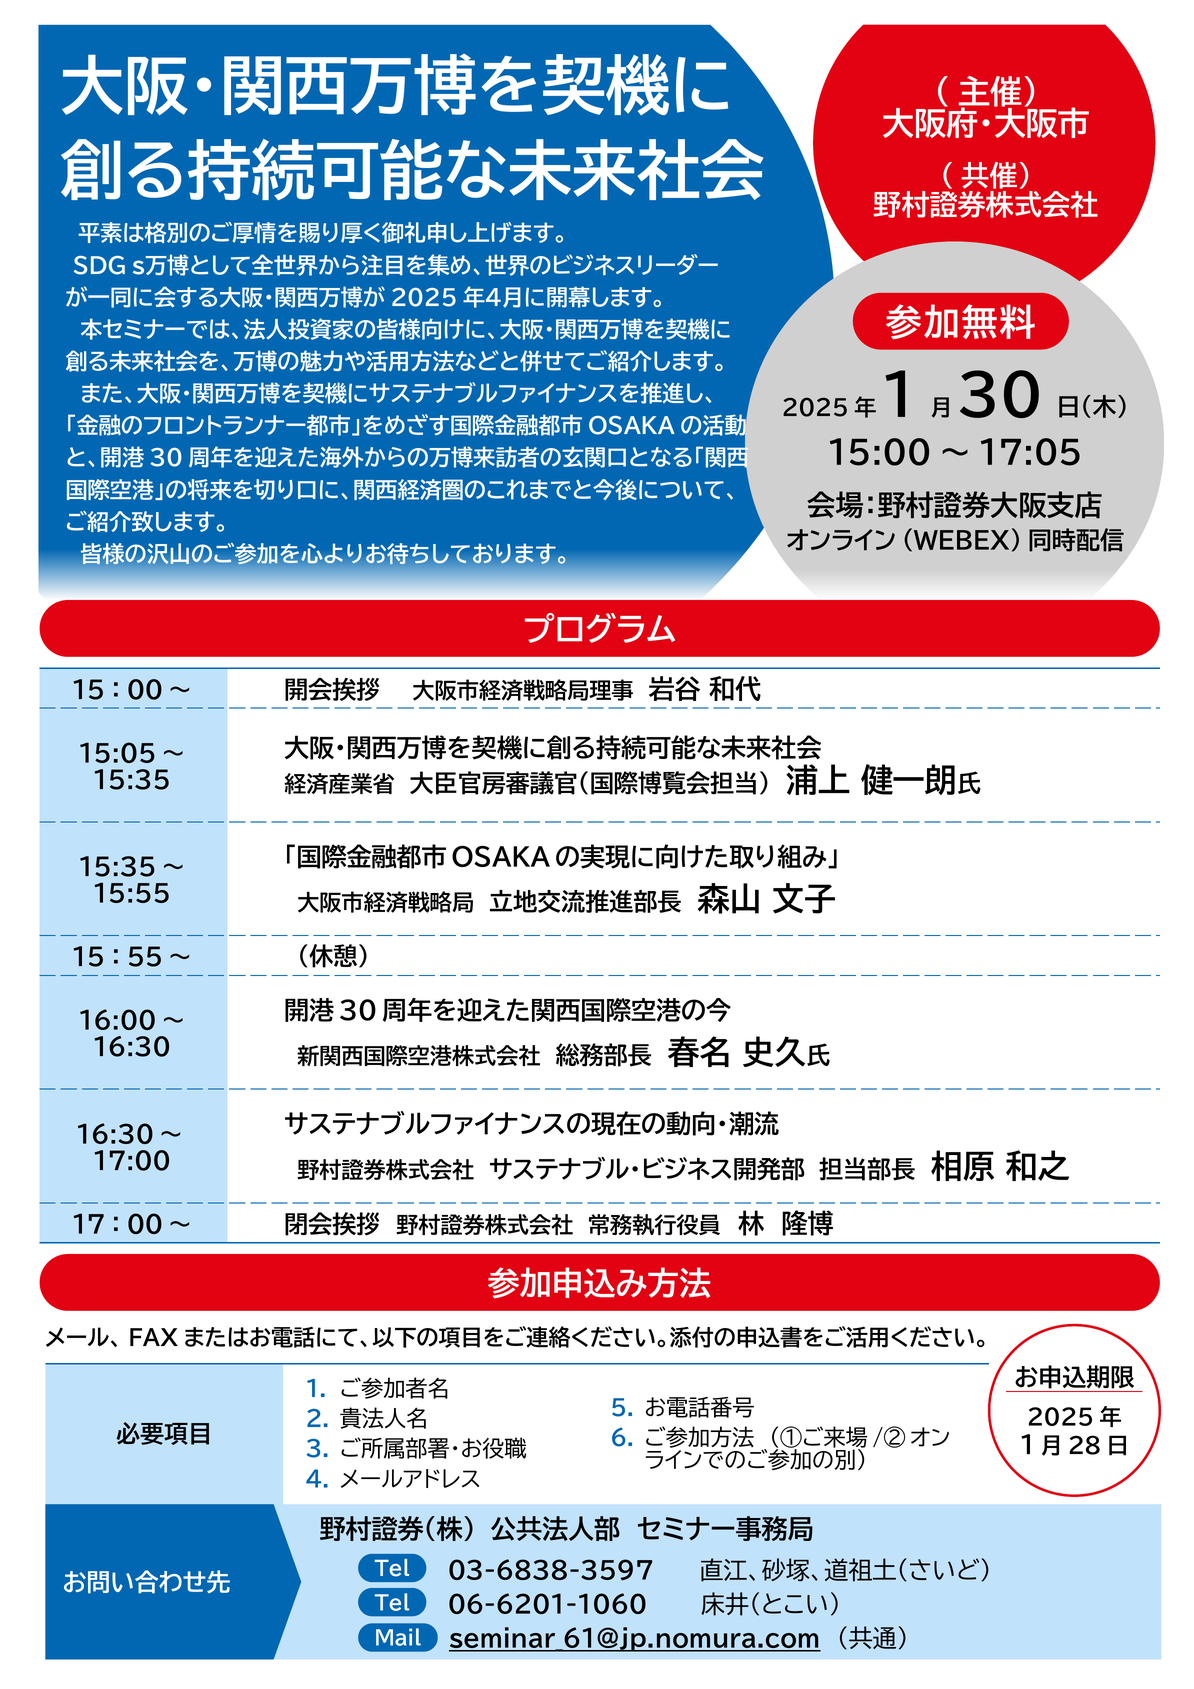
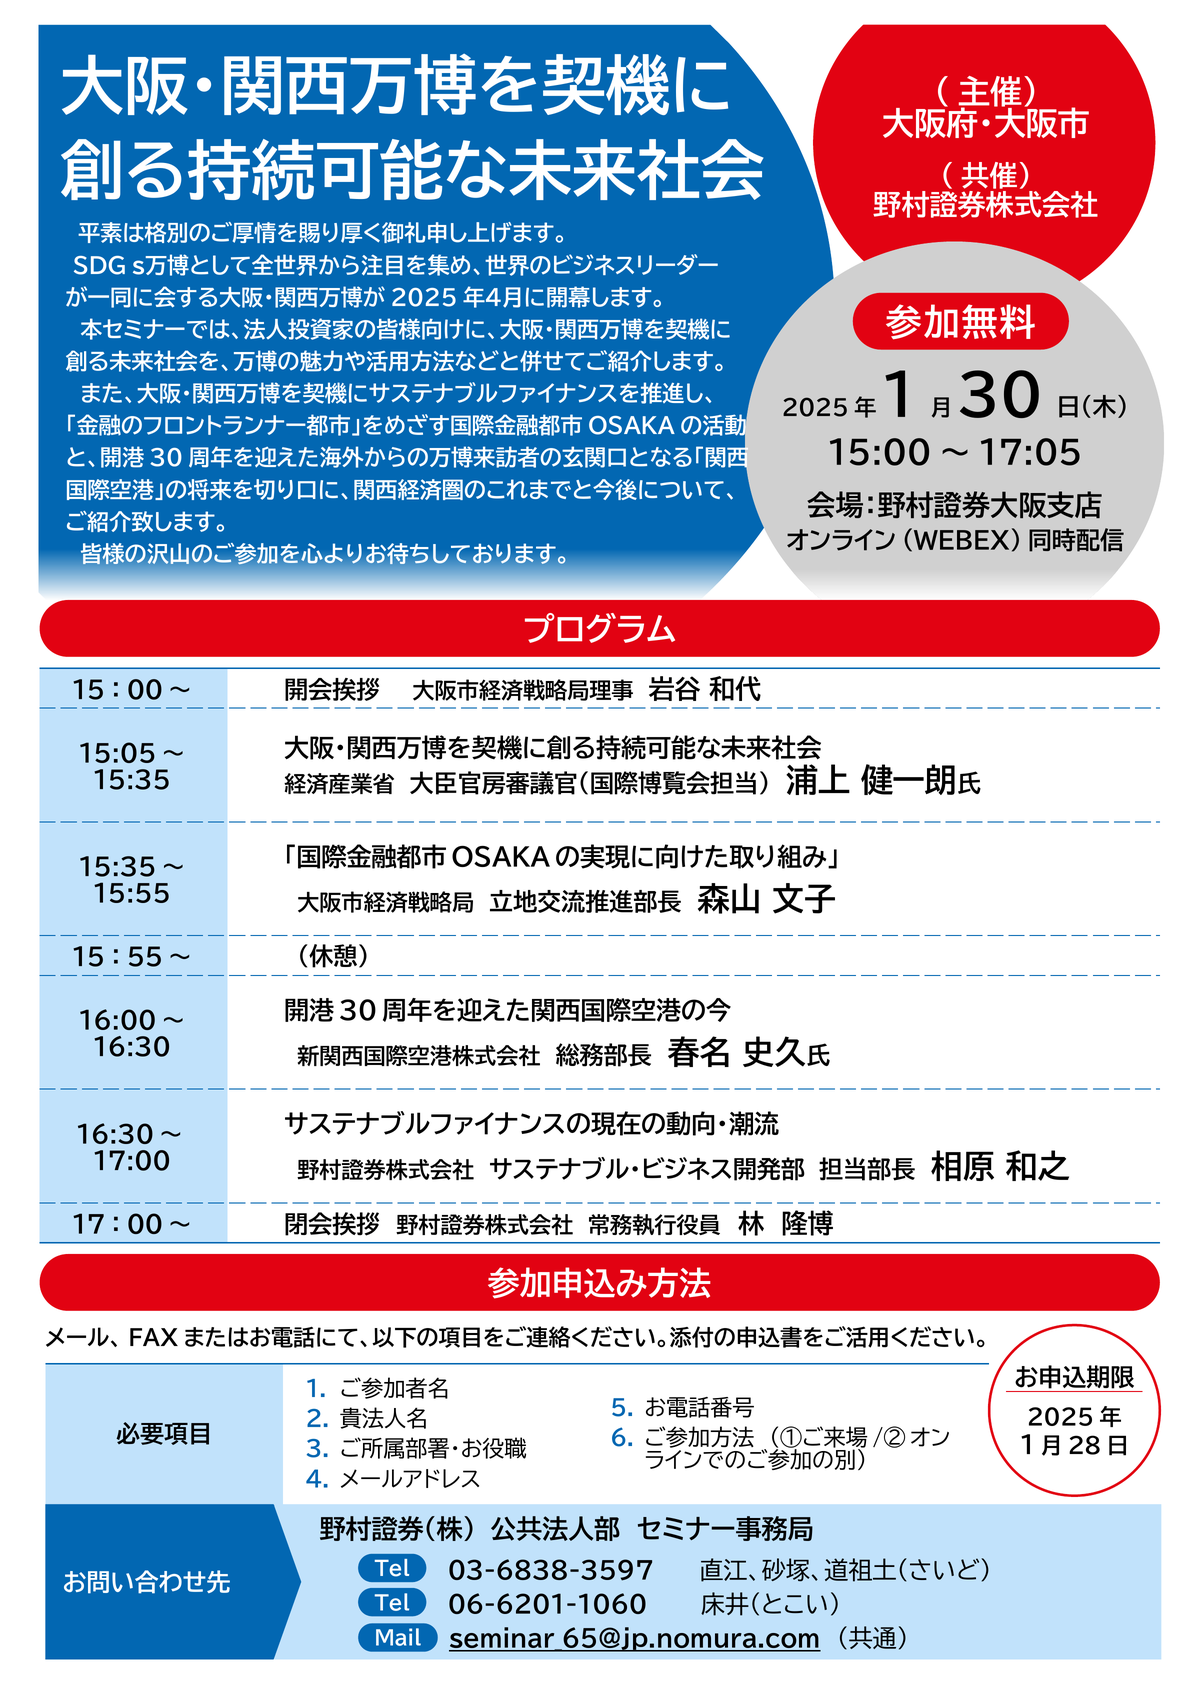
seminar_61@jp.nomura.com: seminar_61@jp.nomura.com -> seminar_65@jp.nomura.com
